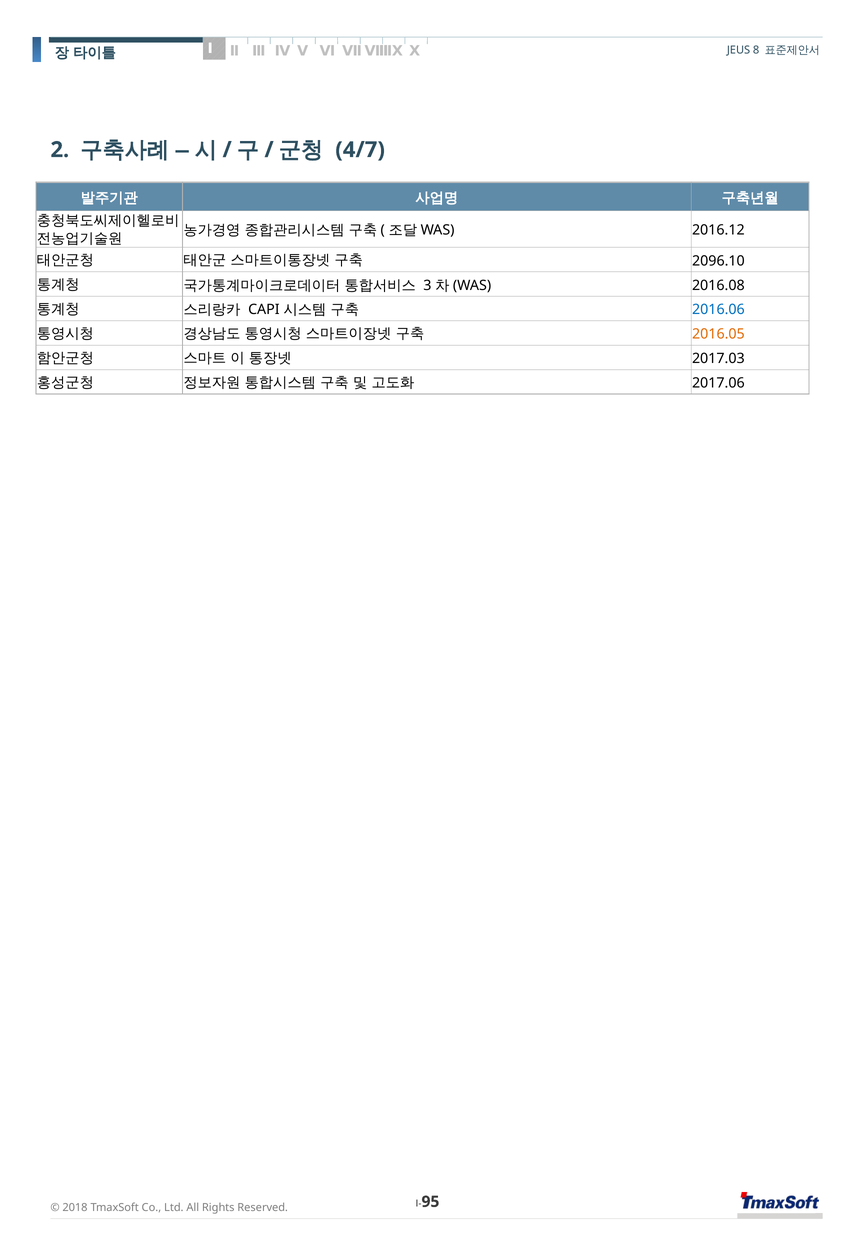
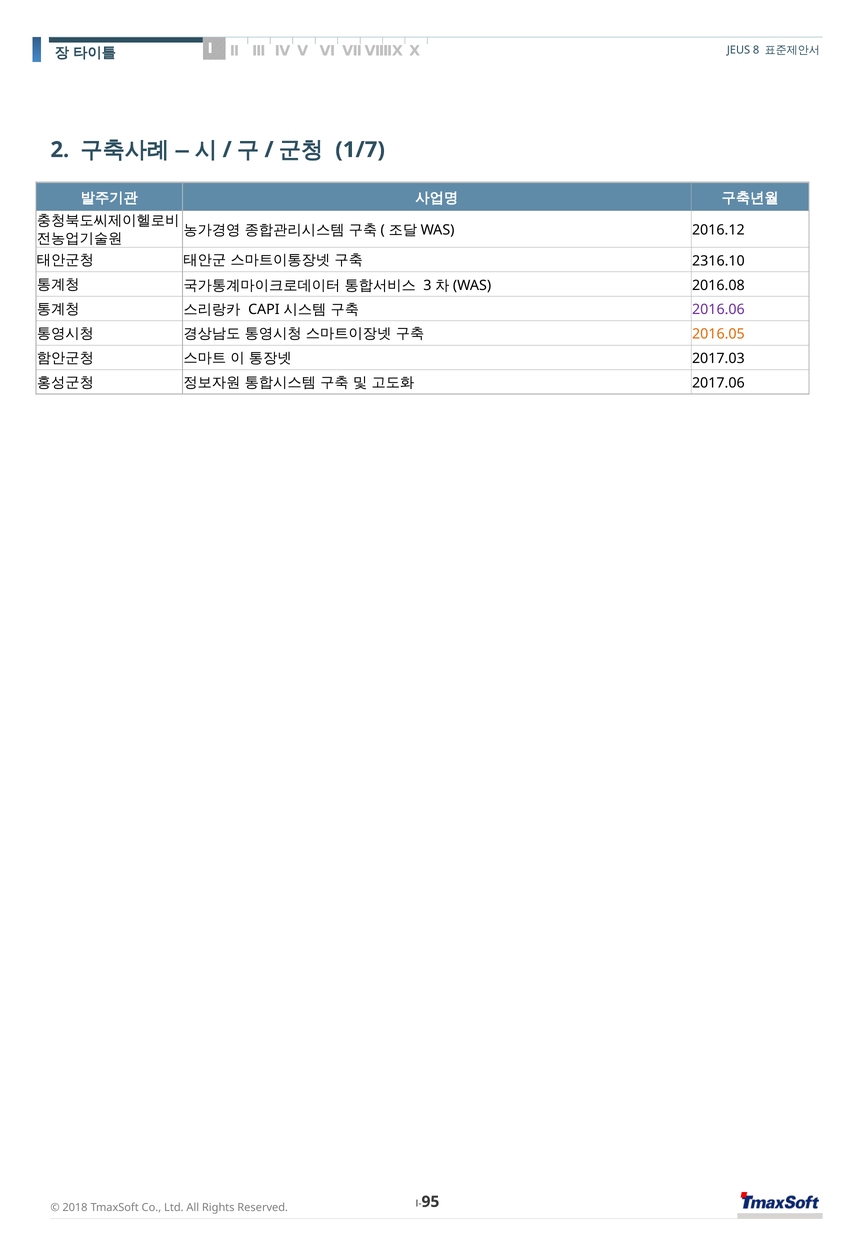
4/7: 4/7 -> 1/7
2096.10: 2096.10 -> 2316.10
2016.06 colour: blue -> purple
